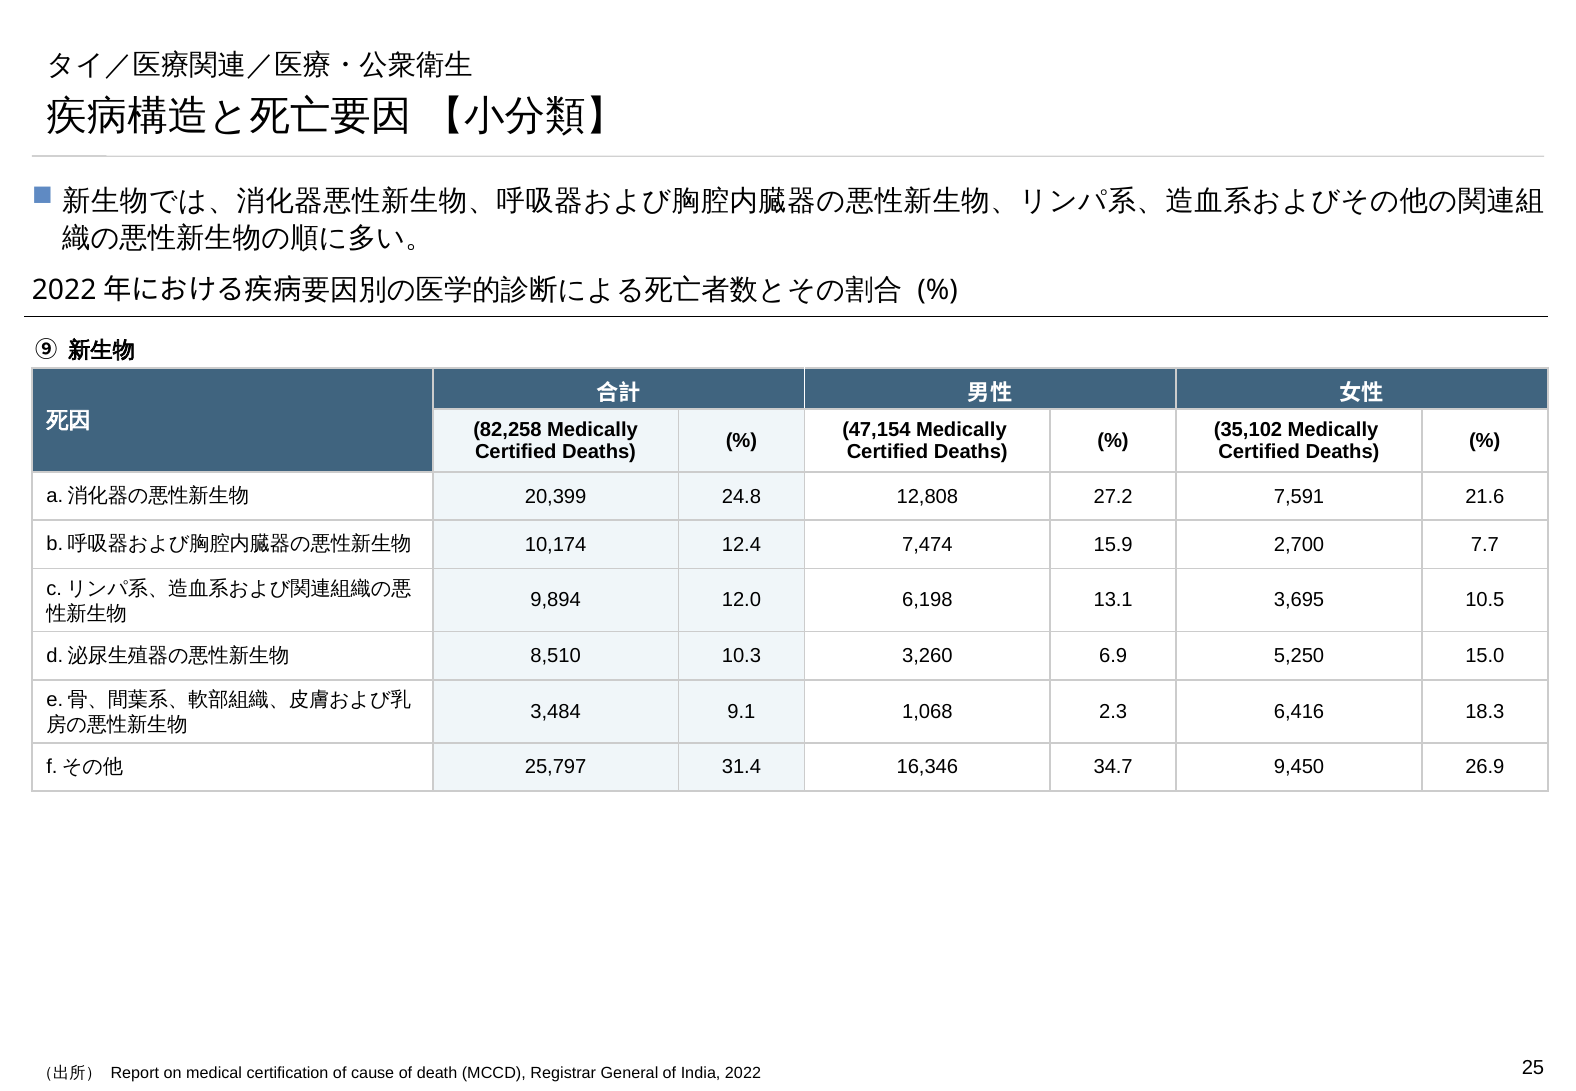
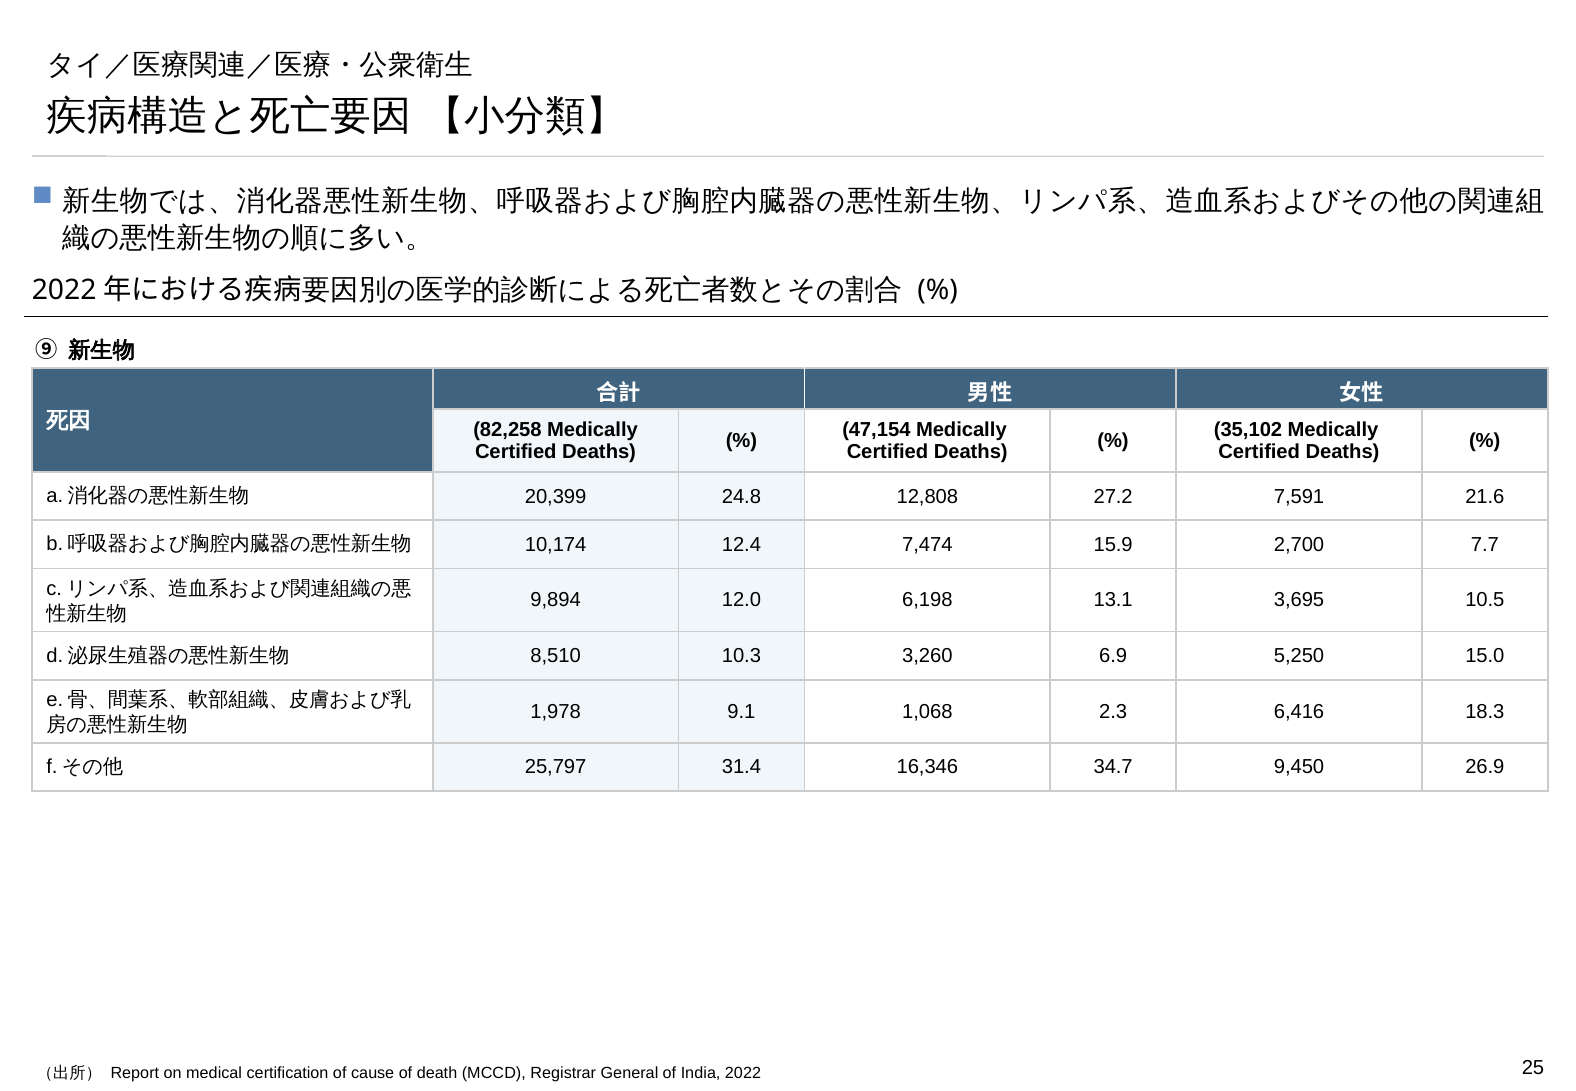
3,484: 3,484 -> 1,978
